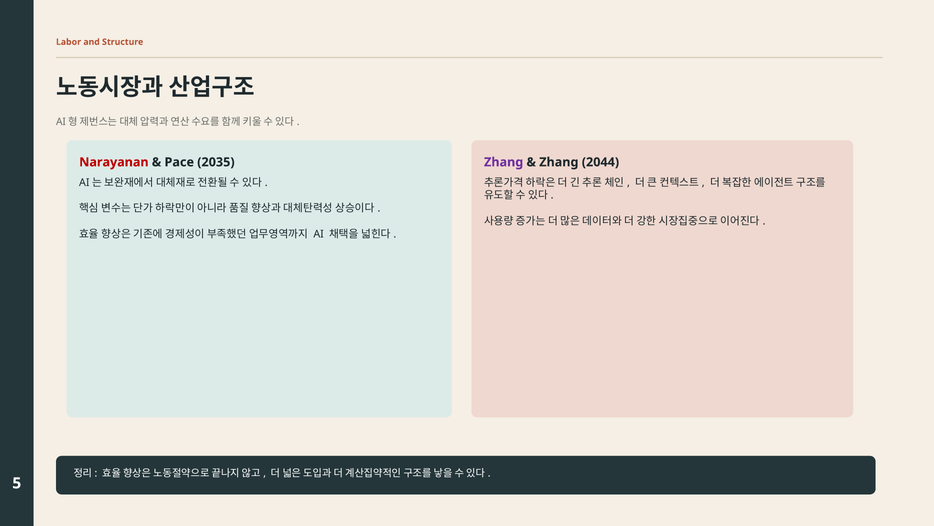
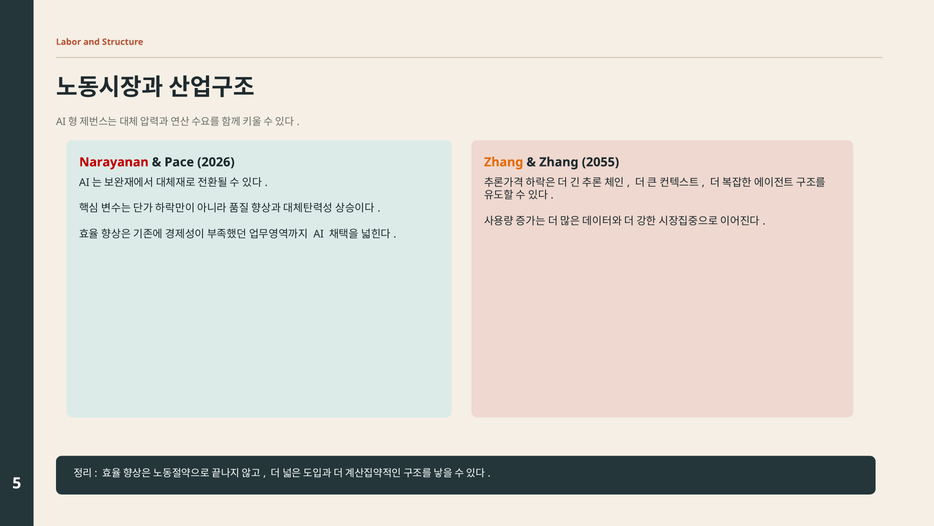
2035: 2035 -> 2026
Zhang at (504, 162) colour: purple -> orange
2044: 2044 -> 2055
